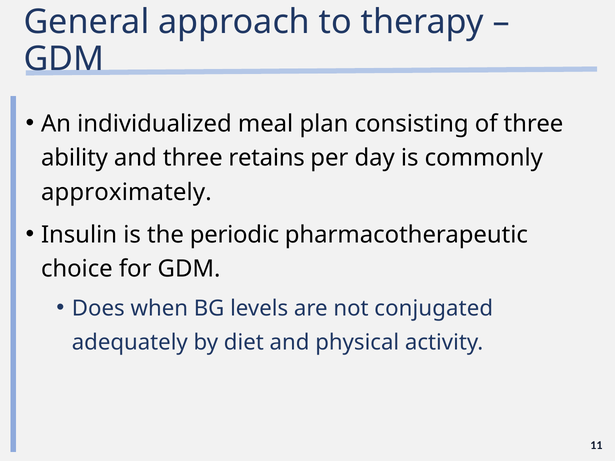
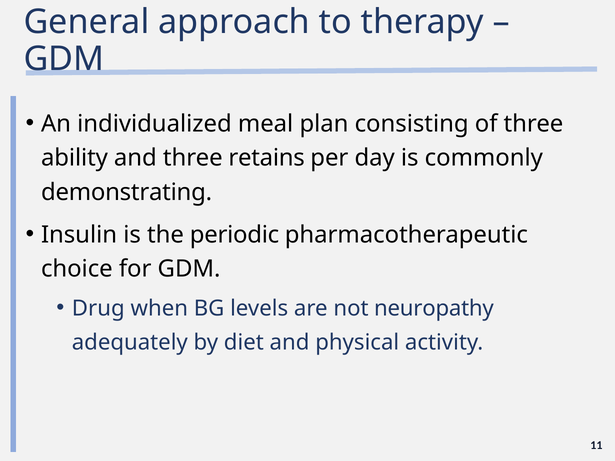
approximately: approximately -> demonstrating
Does: Does -> Drug
conjugated: conjugated -> neuropathy
